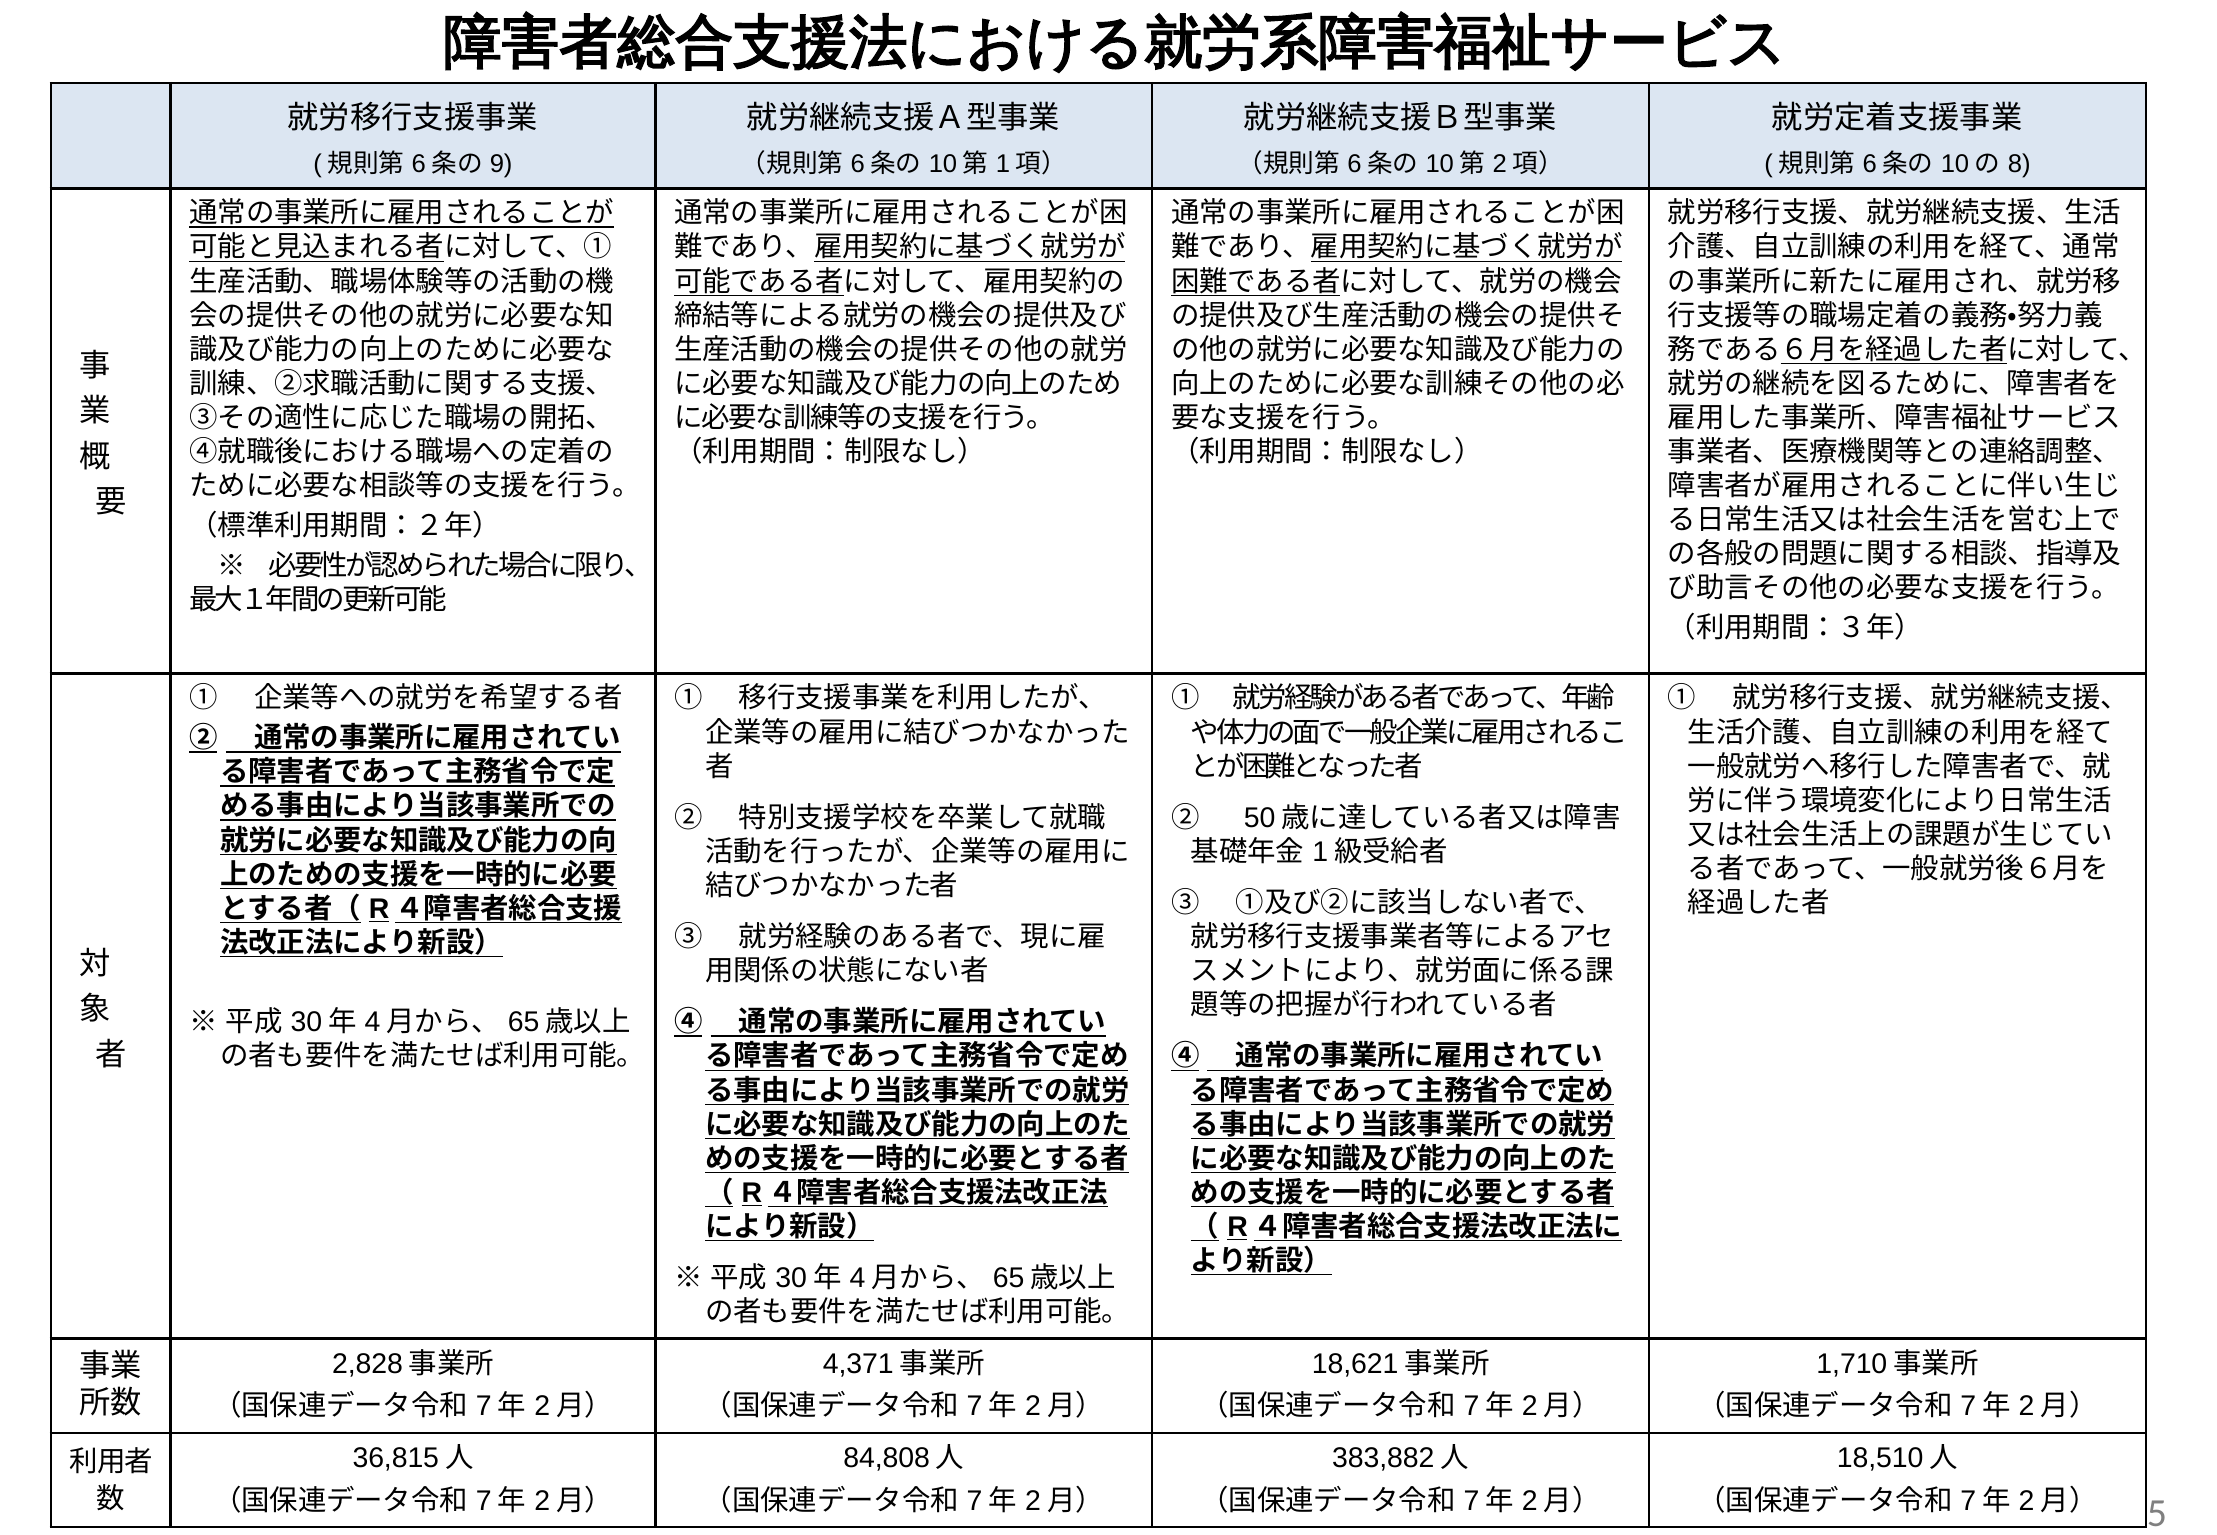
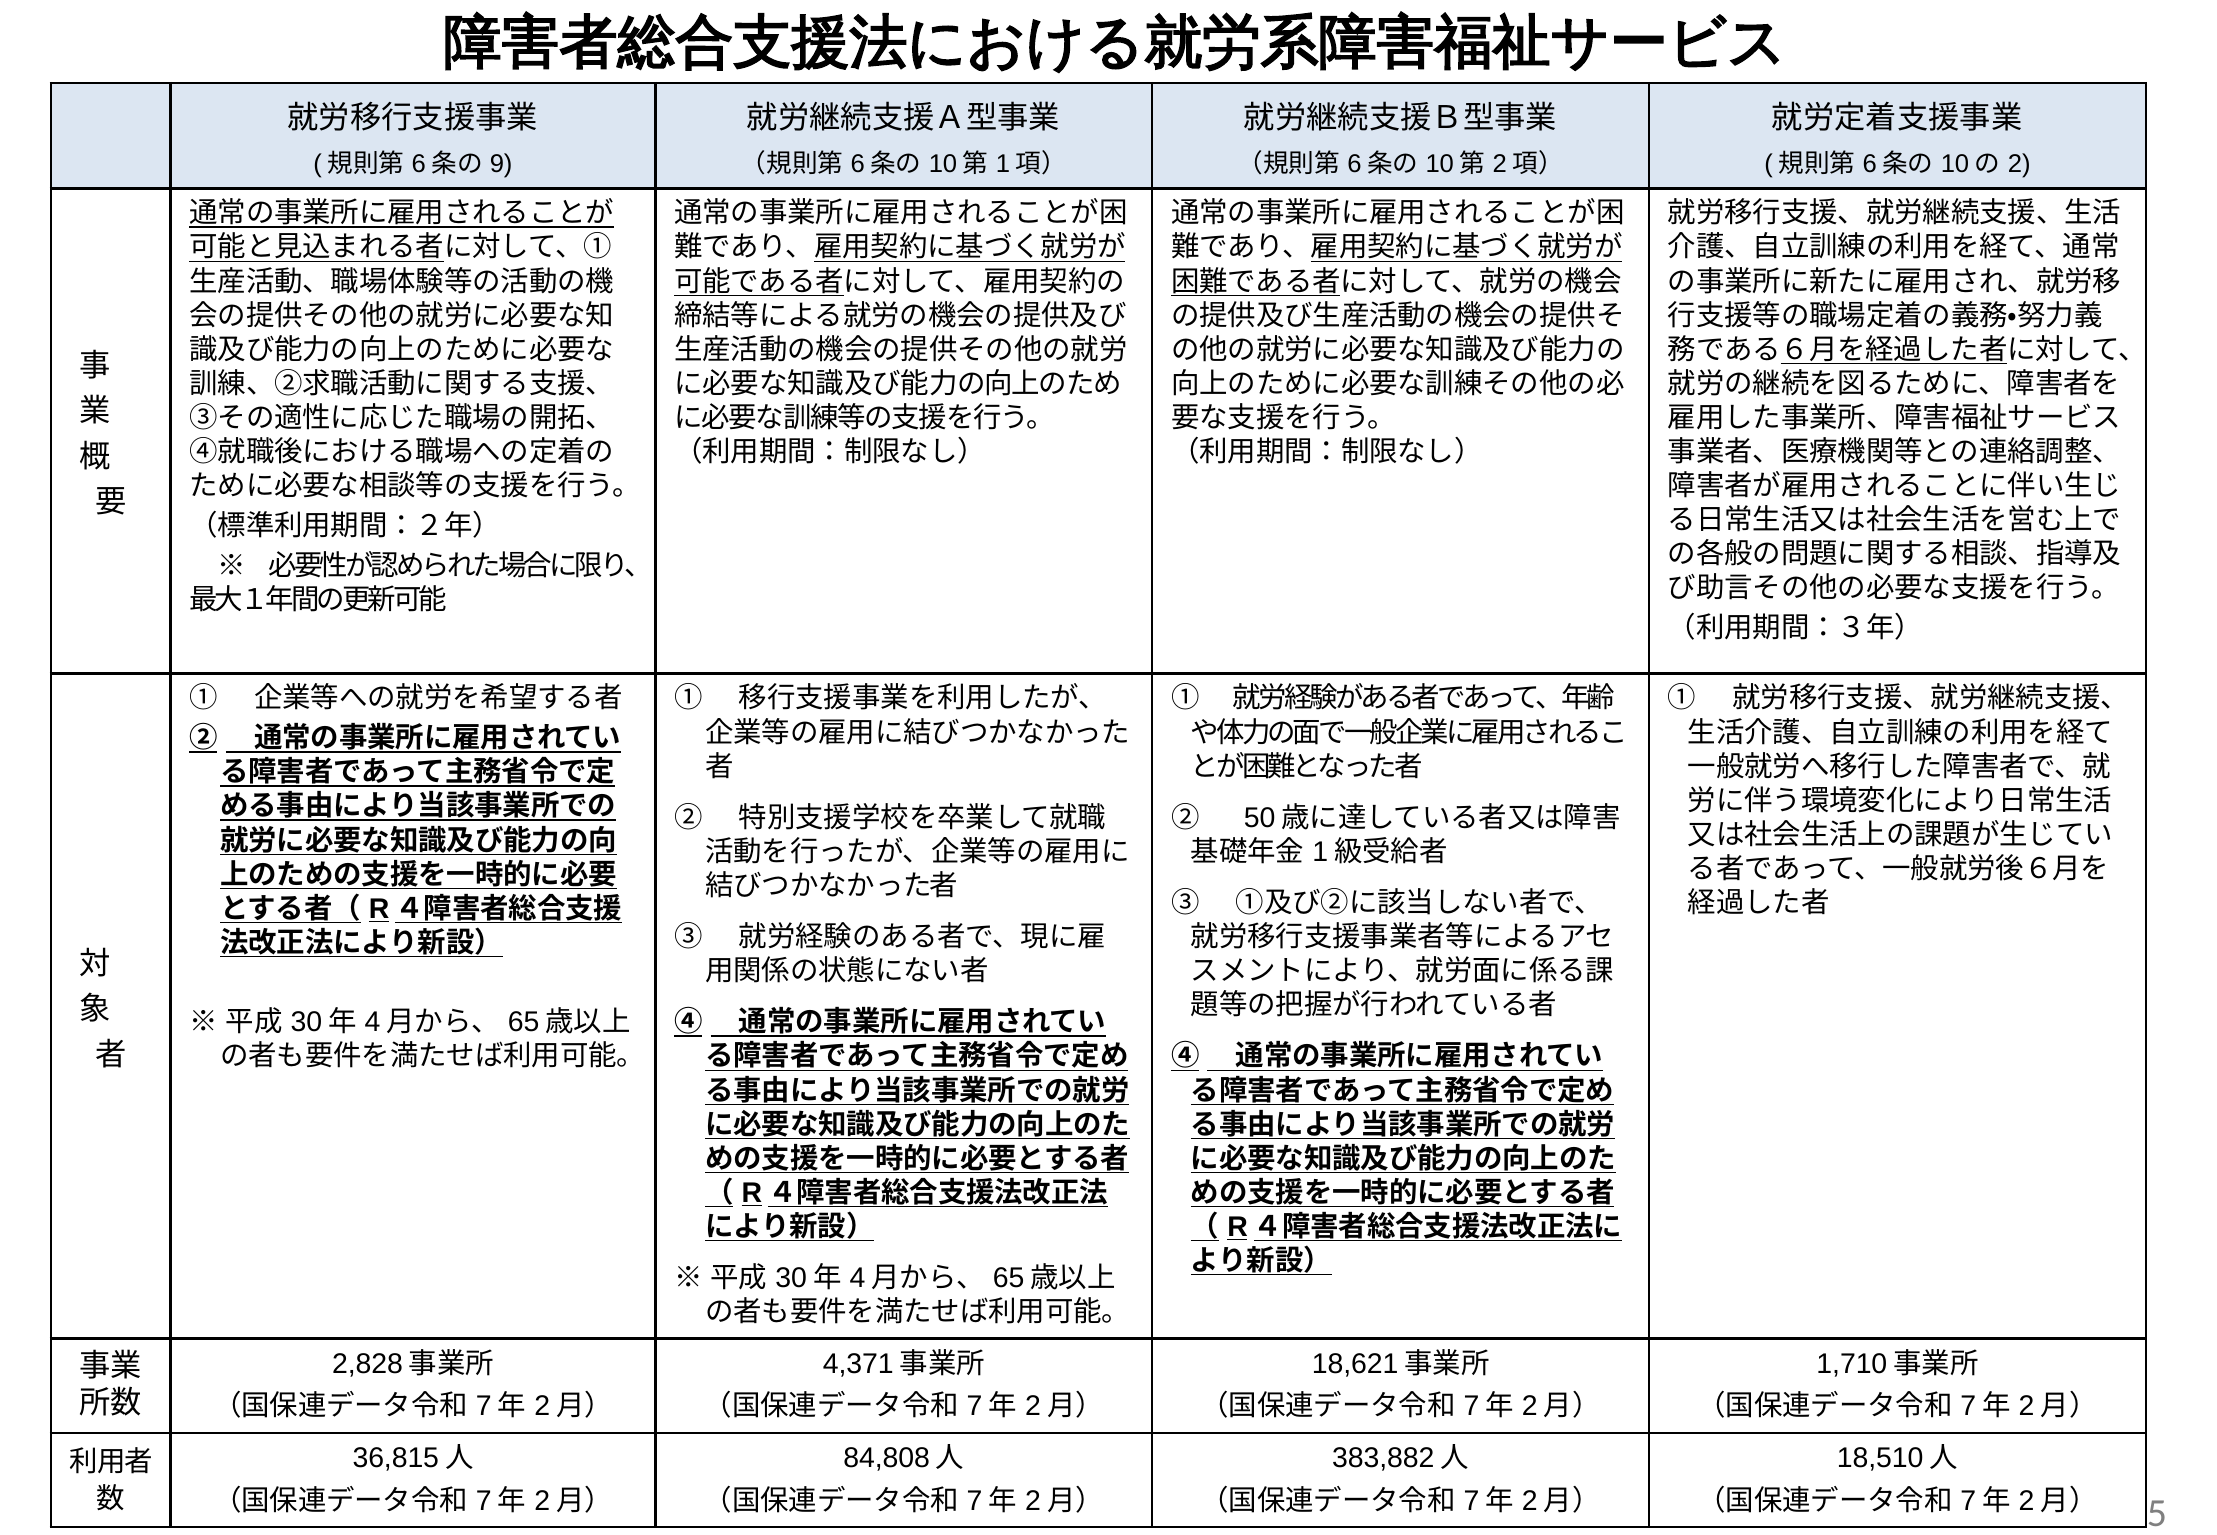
8: 8 -> 2
